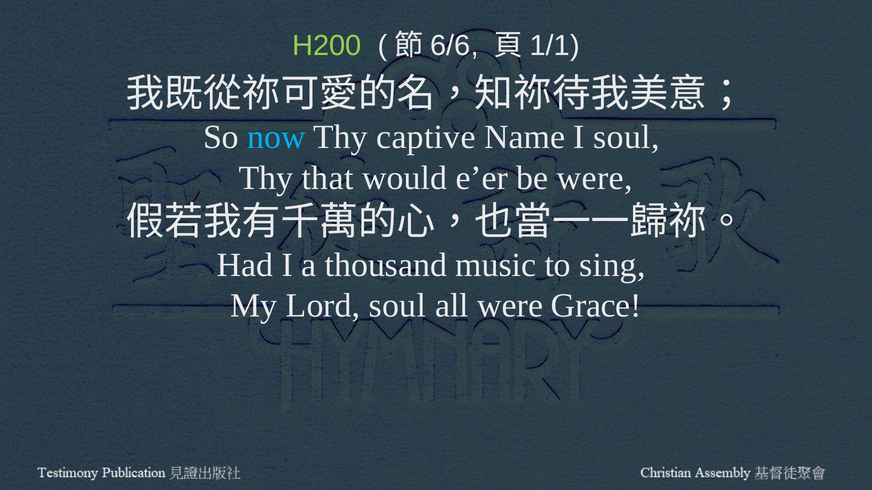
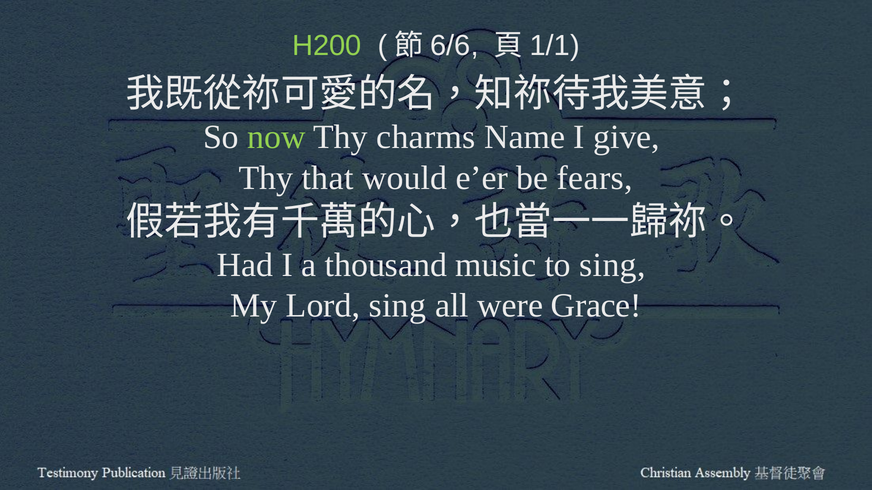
now colour: light blue -> light green
captive: captive -> charms
I soul: soul -> give
be were: were -> fears
Lord soul: soul -> sing
